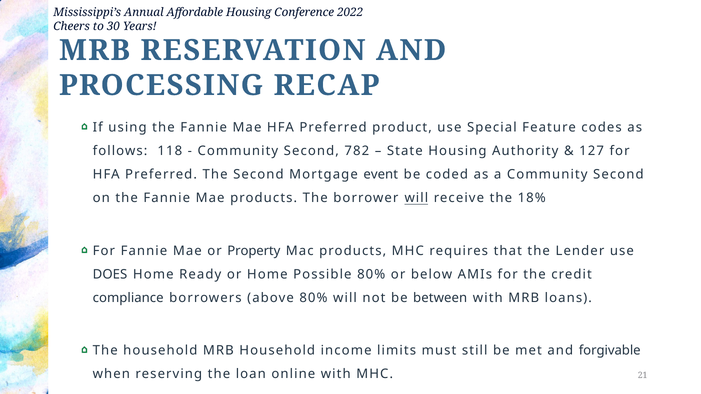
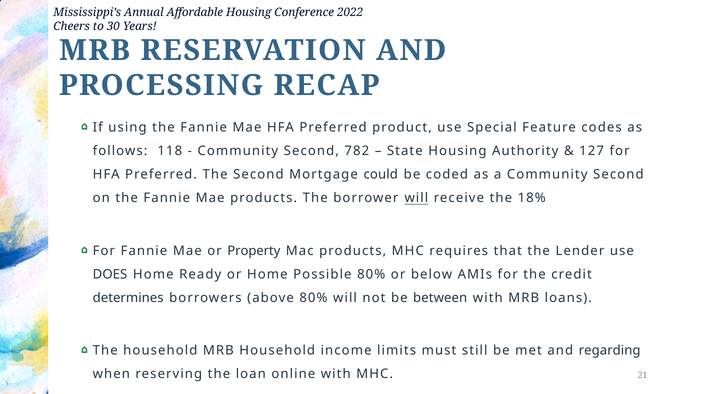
event: event -> could
compliance: compliance -> determines
forgivable: forgivable -> regarding
